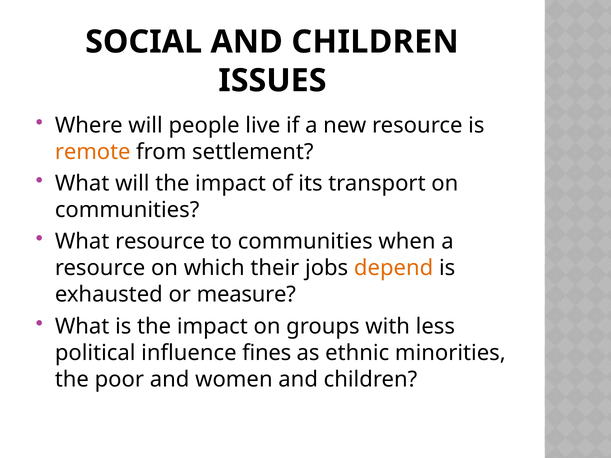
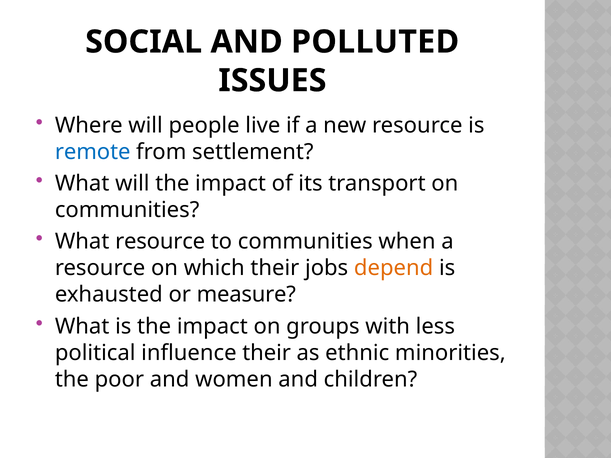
SOCIAL AND CHILDREN: CHILDREN -> POLLUTED
remote colour: orange -> blue
influence fines: fines -> their
